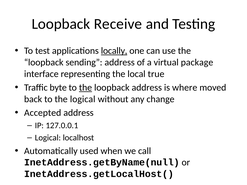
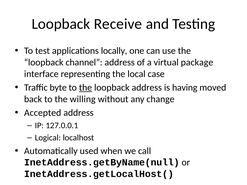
locally underline: present -> none
sending: sending -> channel
true: true -> case
where: where -> having
the logical: logical -> willing
